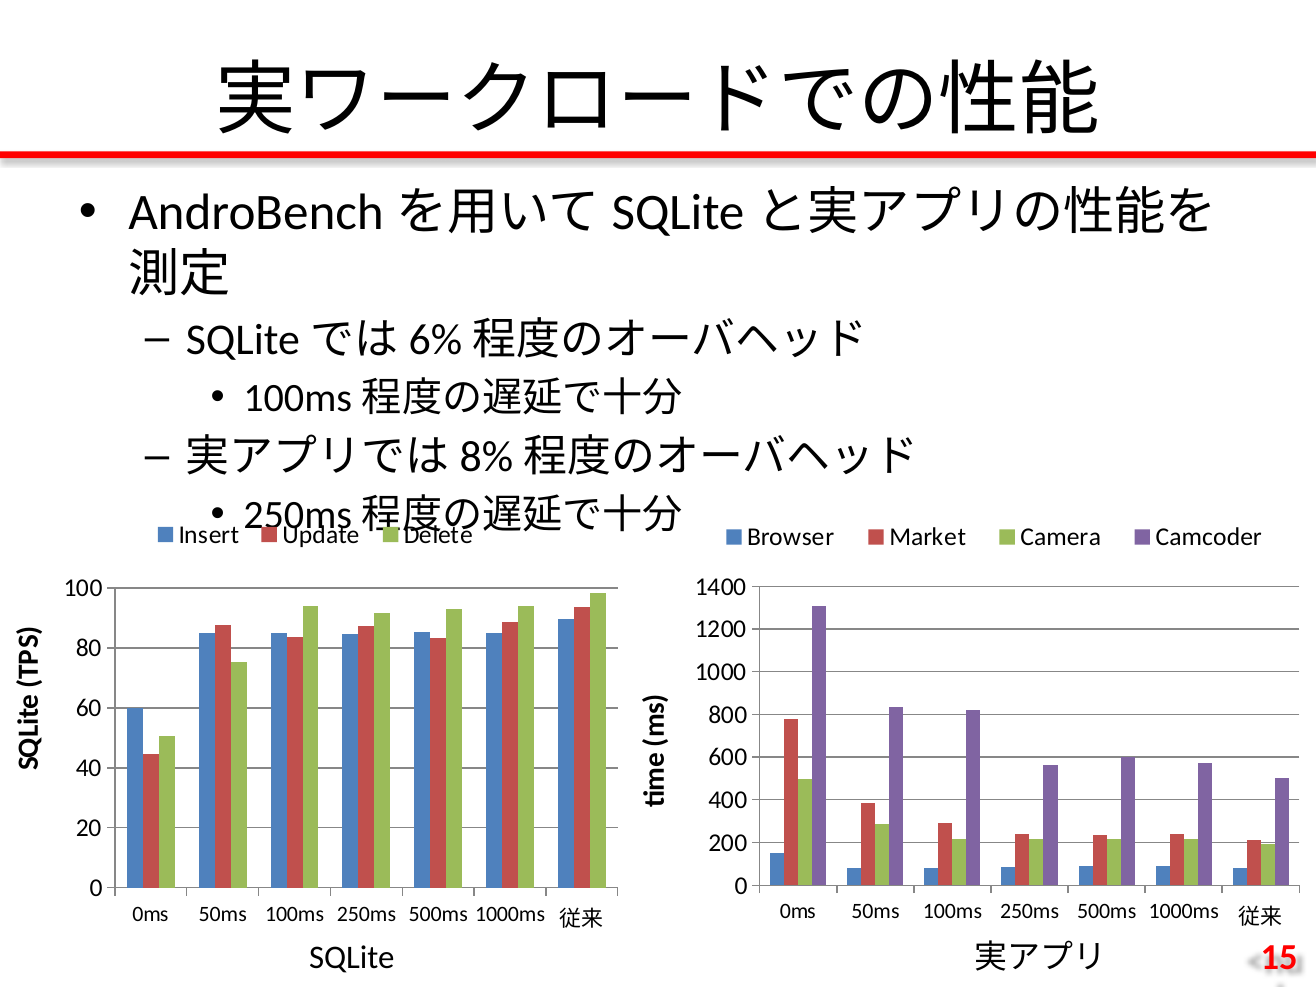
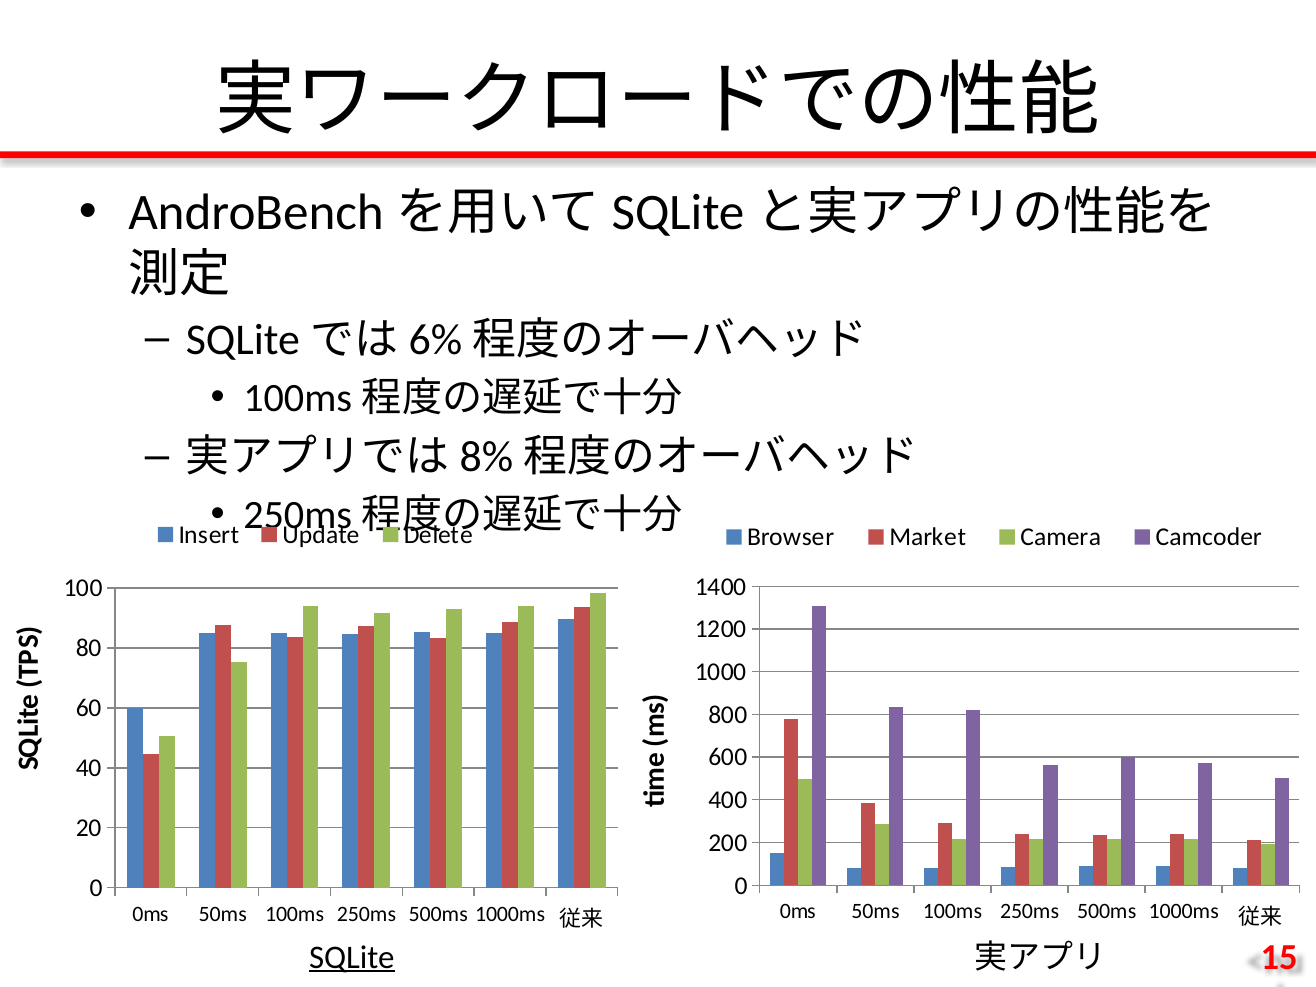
SQLite underline: none -> present
